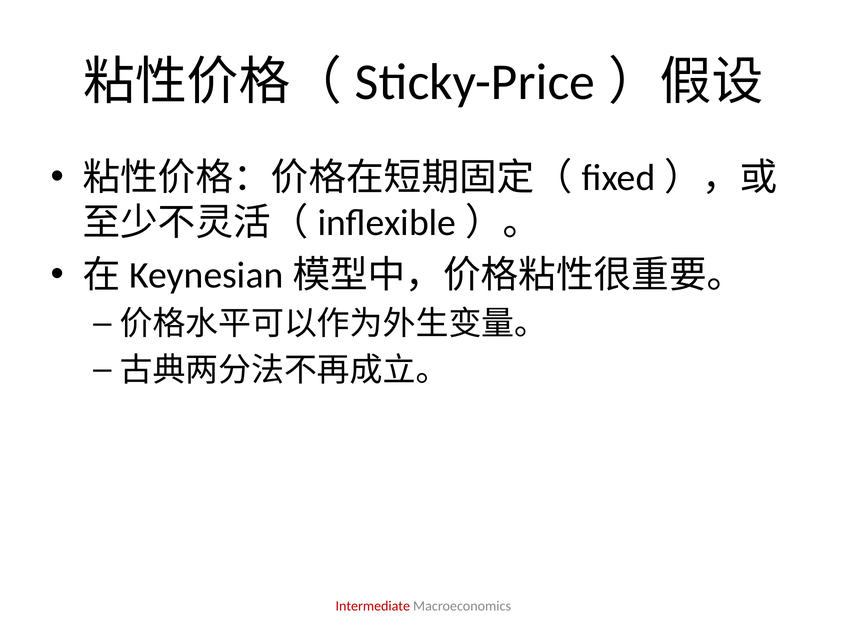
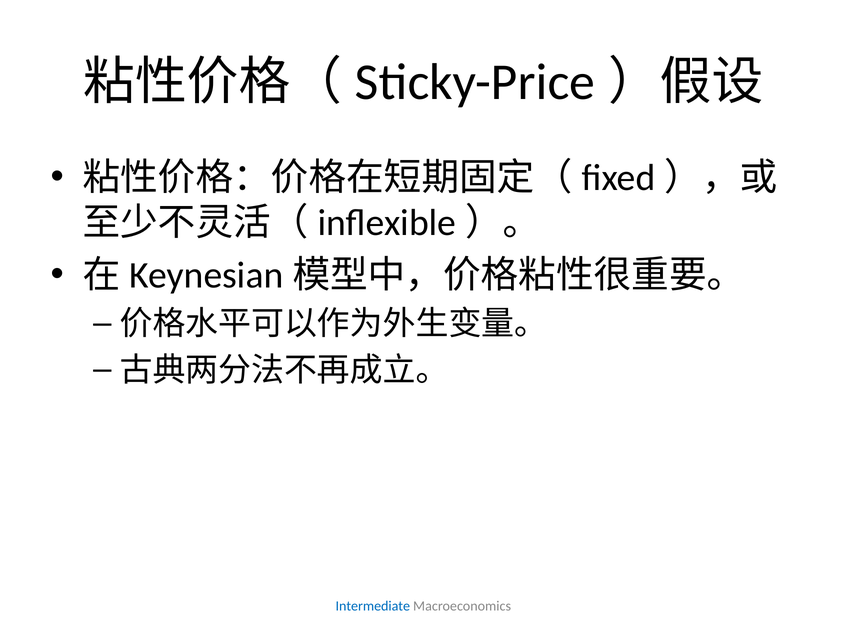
Intermediate colour: red -> blue
